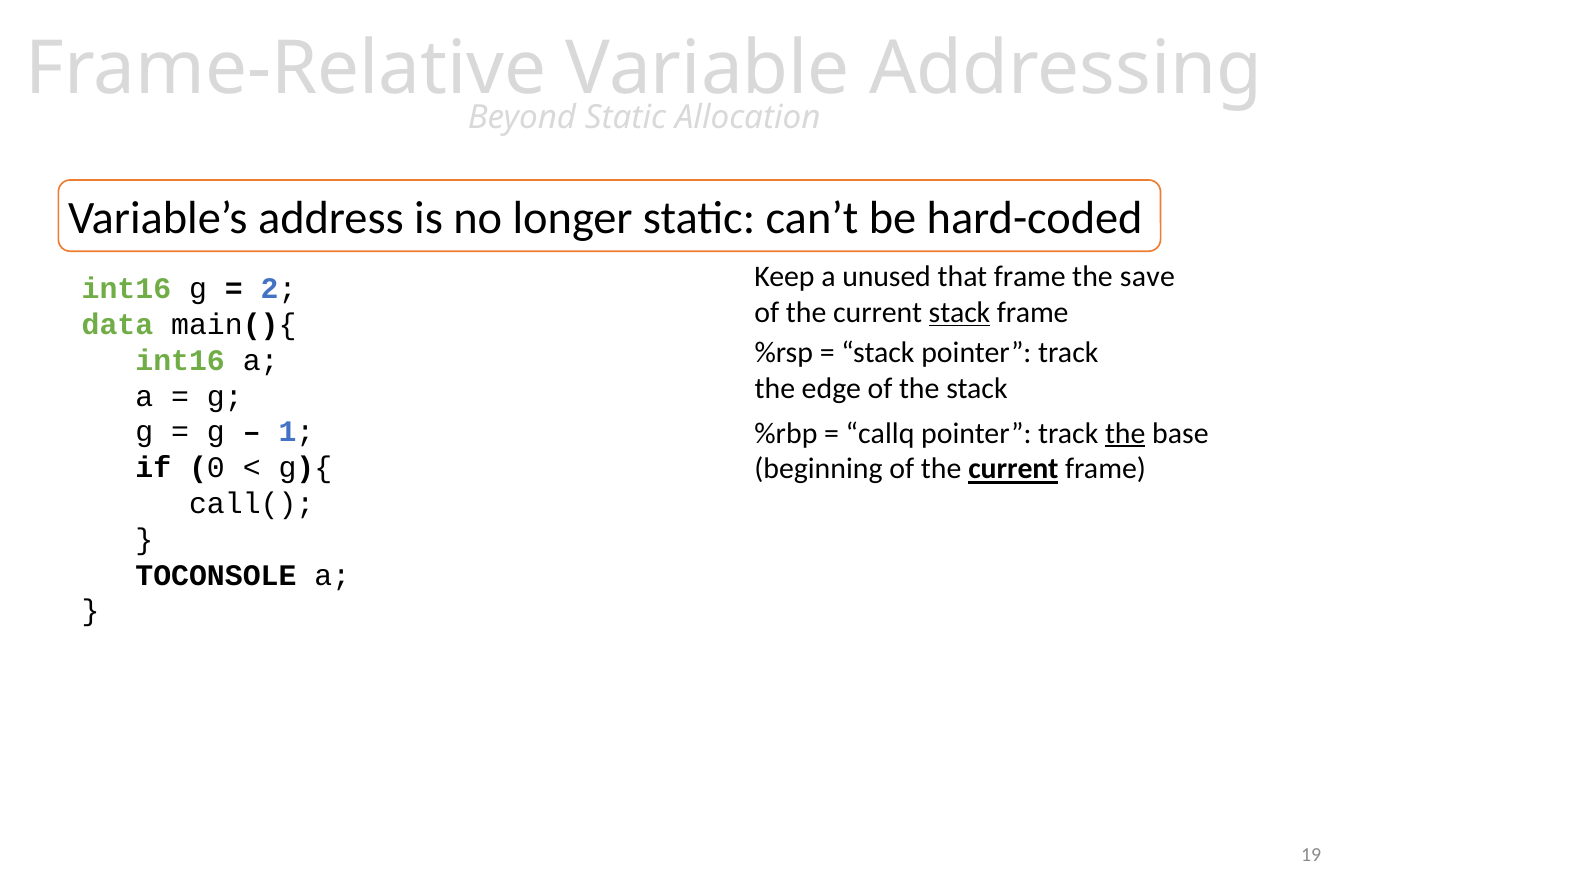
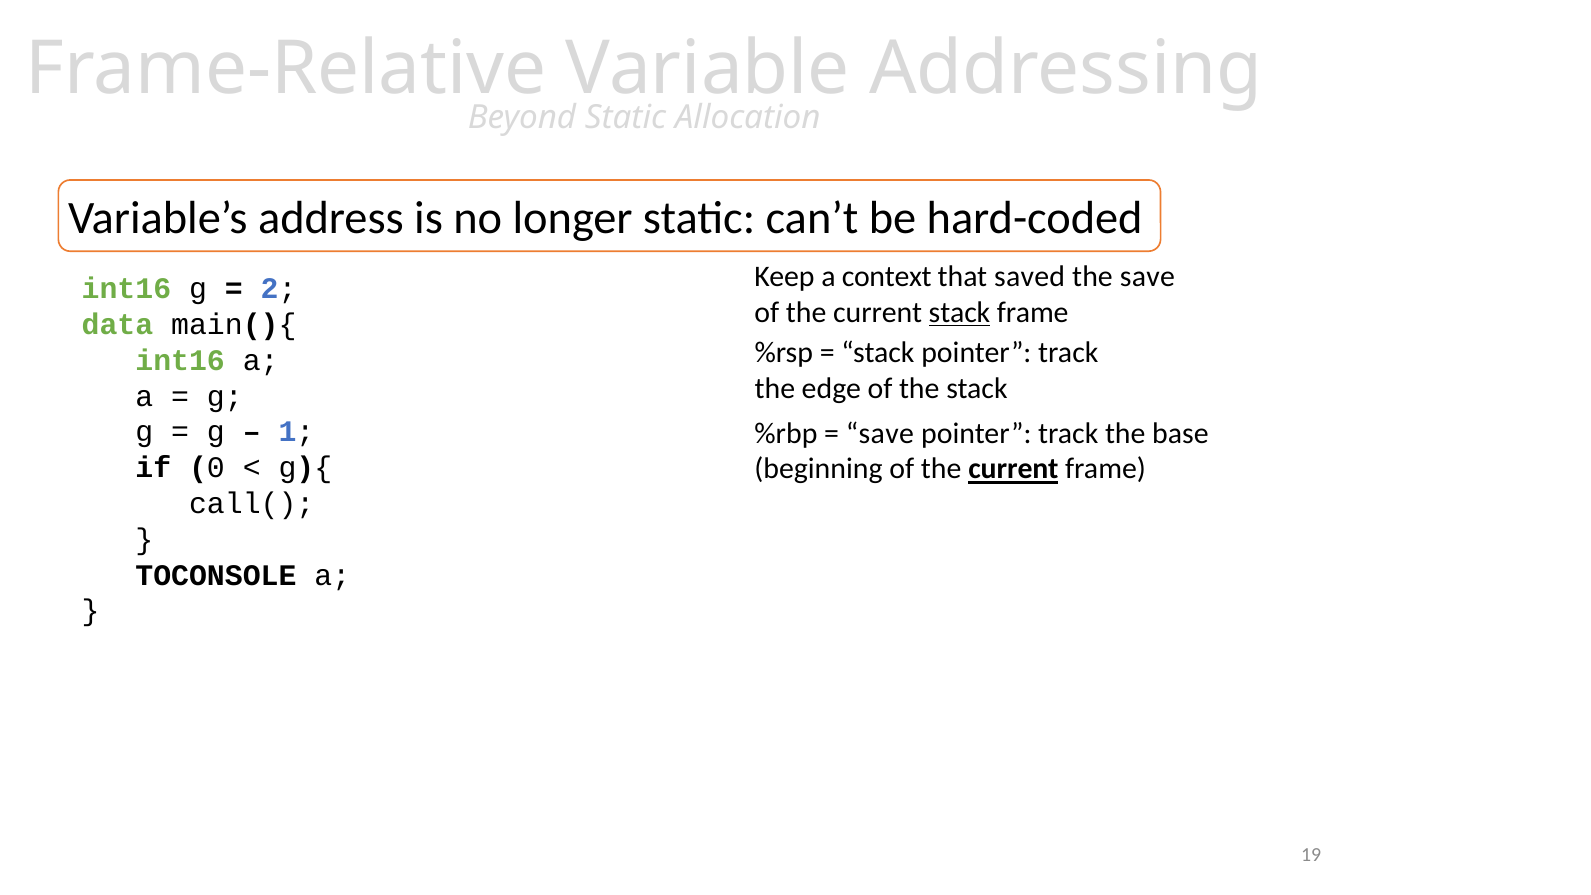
unused: unused -> context
that frame: frame -> saved
callq at (880, 433): callq -> save
the at (1125, 433) underline: present -> none
